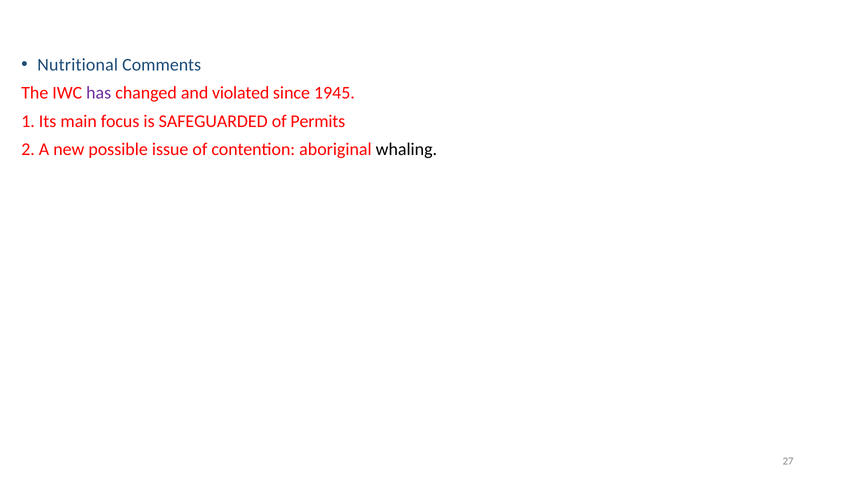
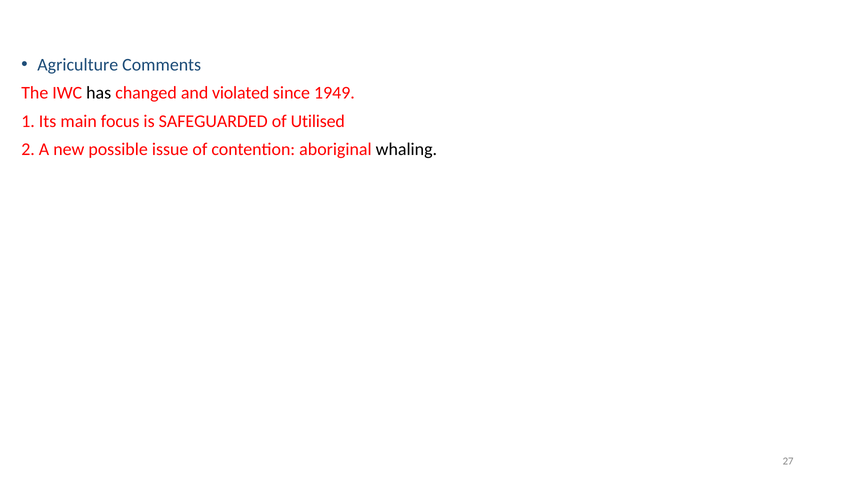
Nutritional: Nutritional -> Agriculture
has colour: purple -> black
1945: 1945 -> 1949
Permits: Permits -> Utilised
